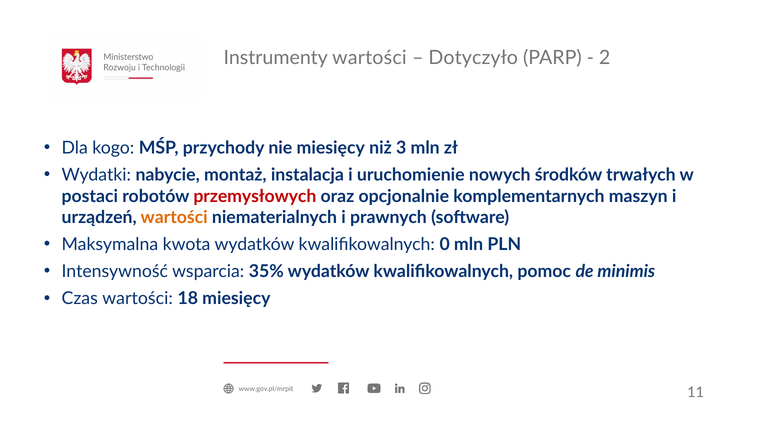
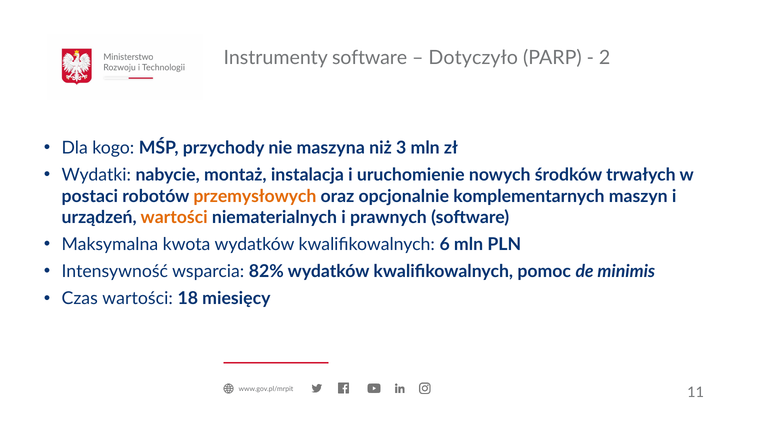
Instrumenty wartości: wartości -> software
nie miesięcy: miesięcy -> maszyna
przemysłowych colour: red -> orange
0: 0 -> 6
35%: 35% -> 82%
